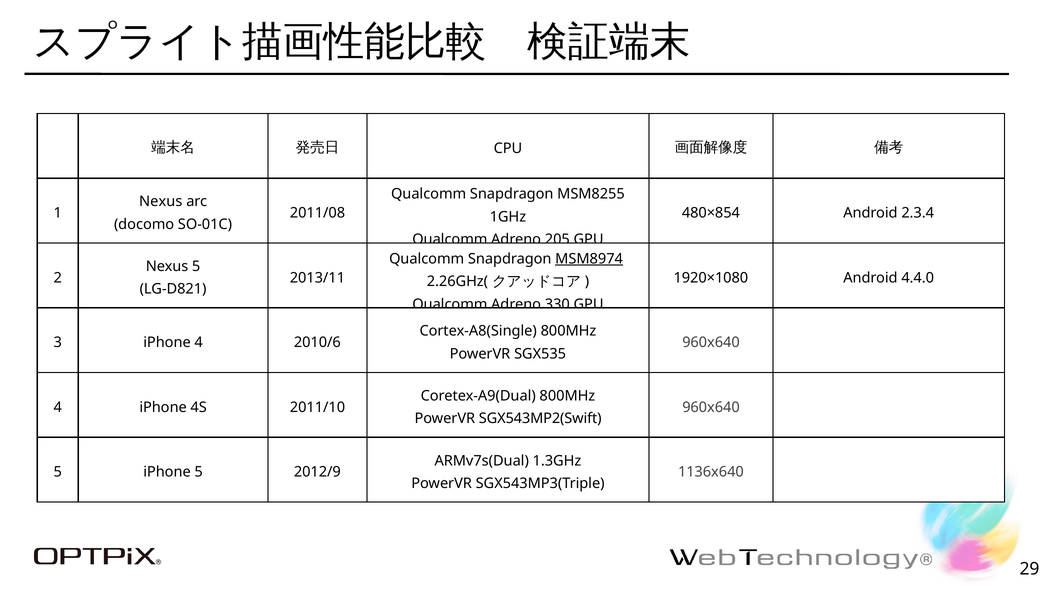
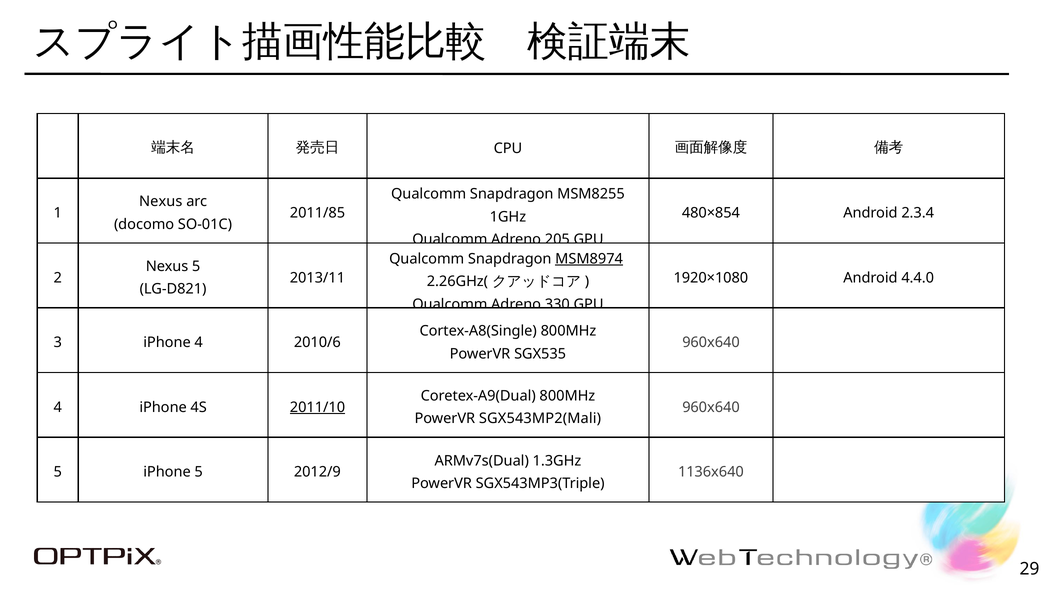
2011/08: 2011/08 -> 2011/85
2011/10 underline: none -> present
SGX543MP2(Swift: SGX543MP2(Swift -> SGX543MP2(Mali
